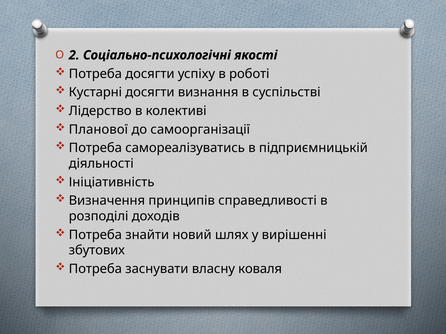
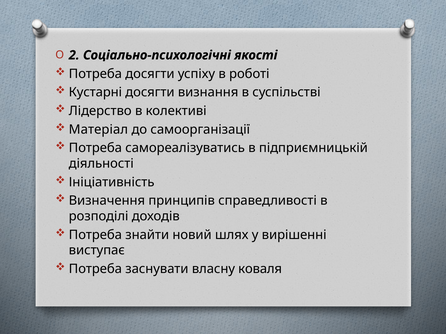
Планової: Планової -> Матеріал
збутових: збутових -> виступає
